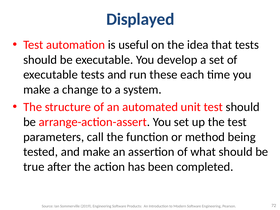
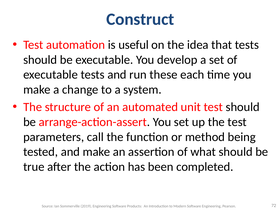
Displayed: Displayed -> Construct
